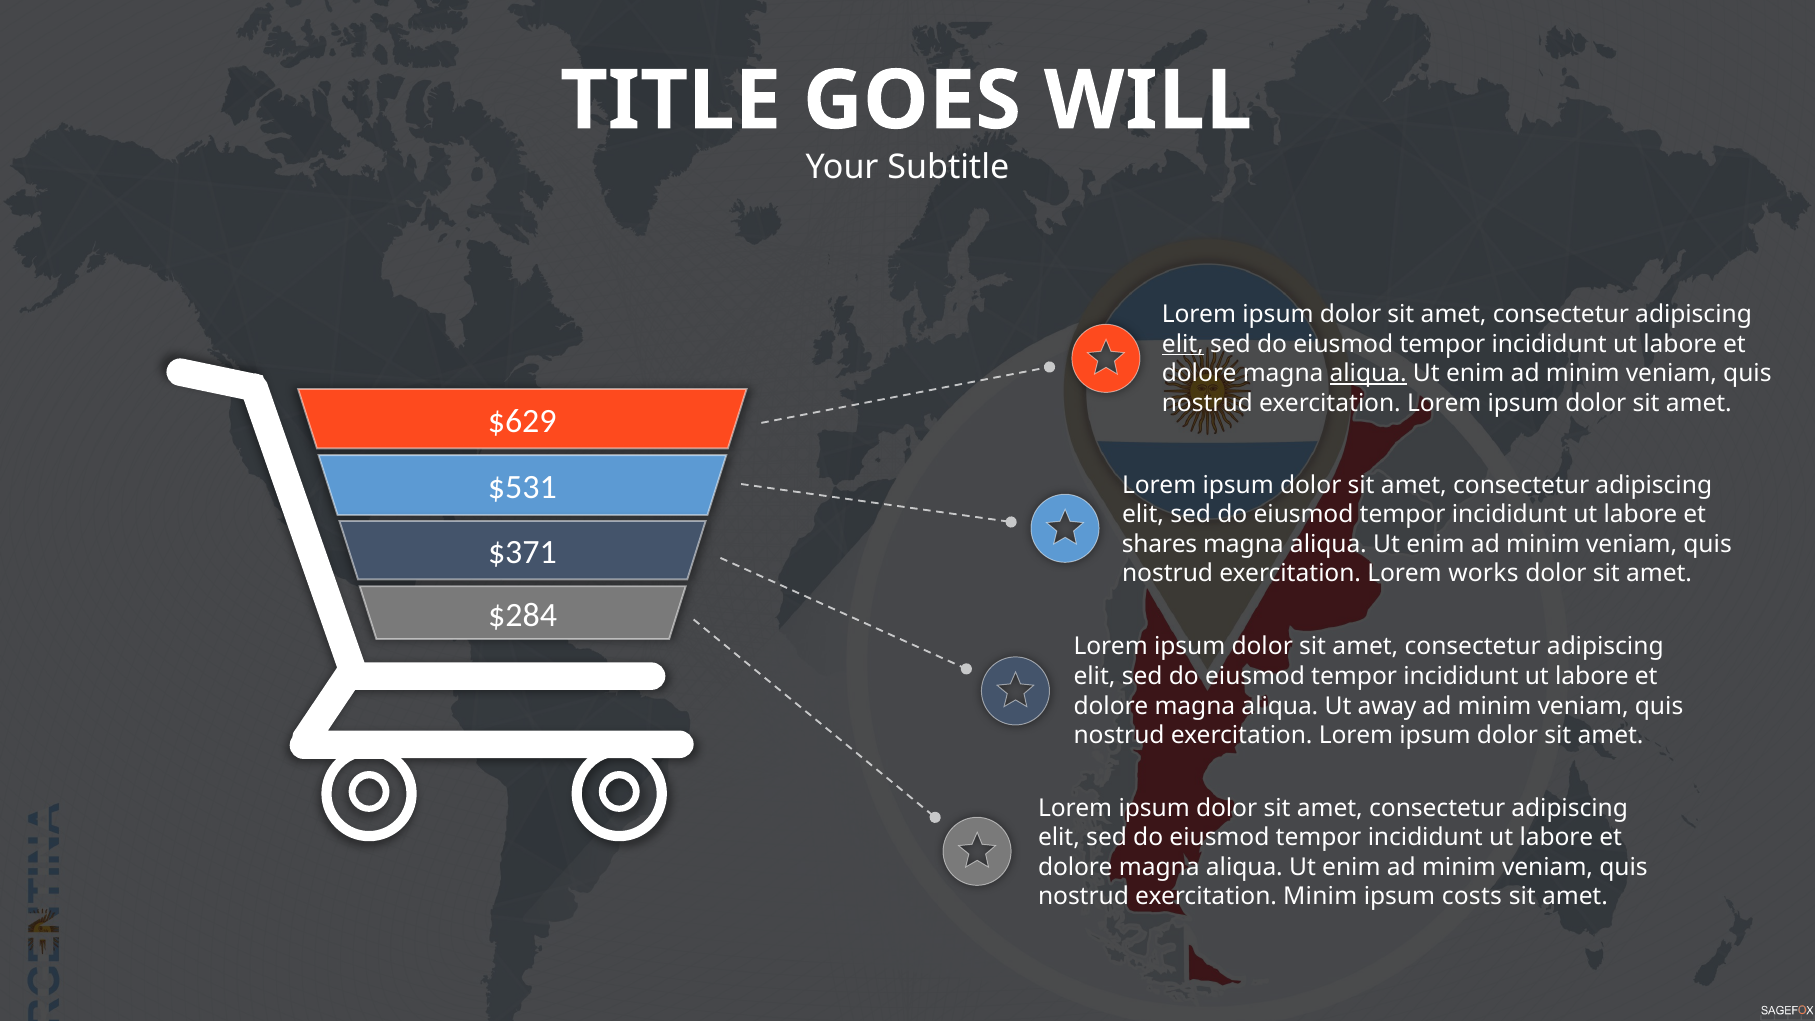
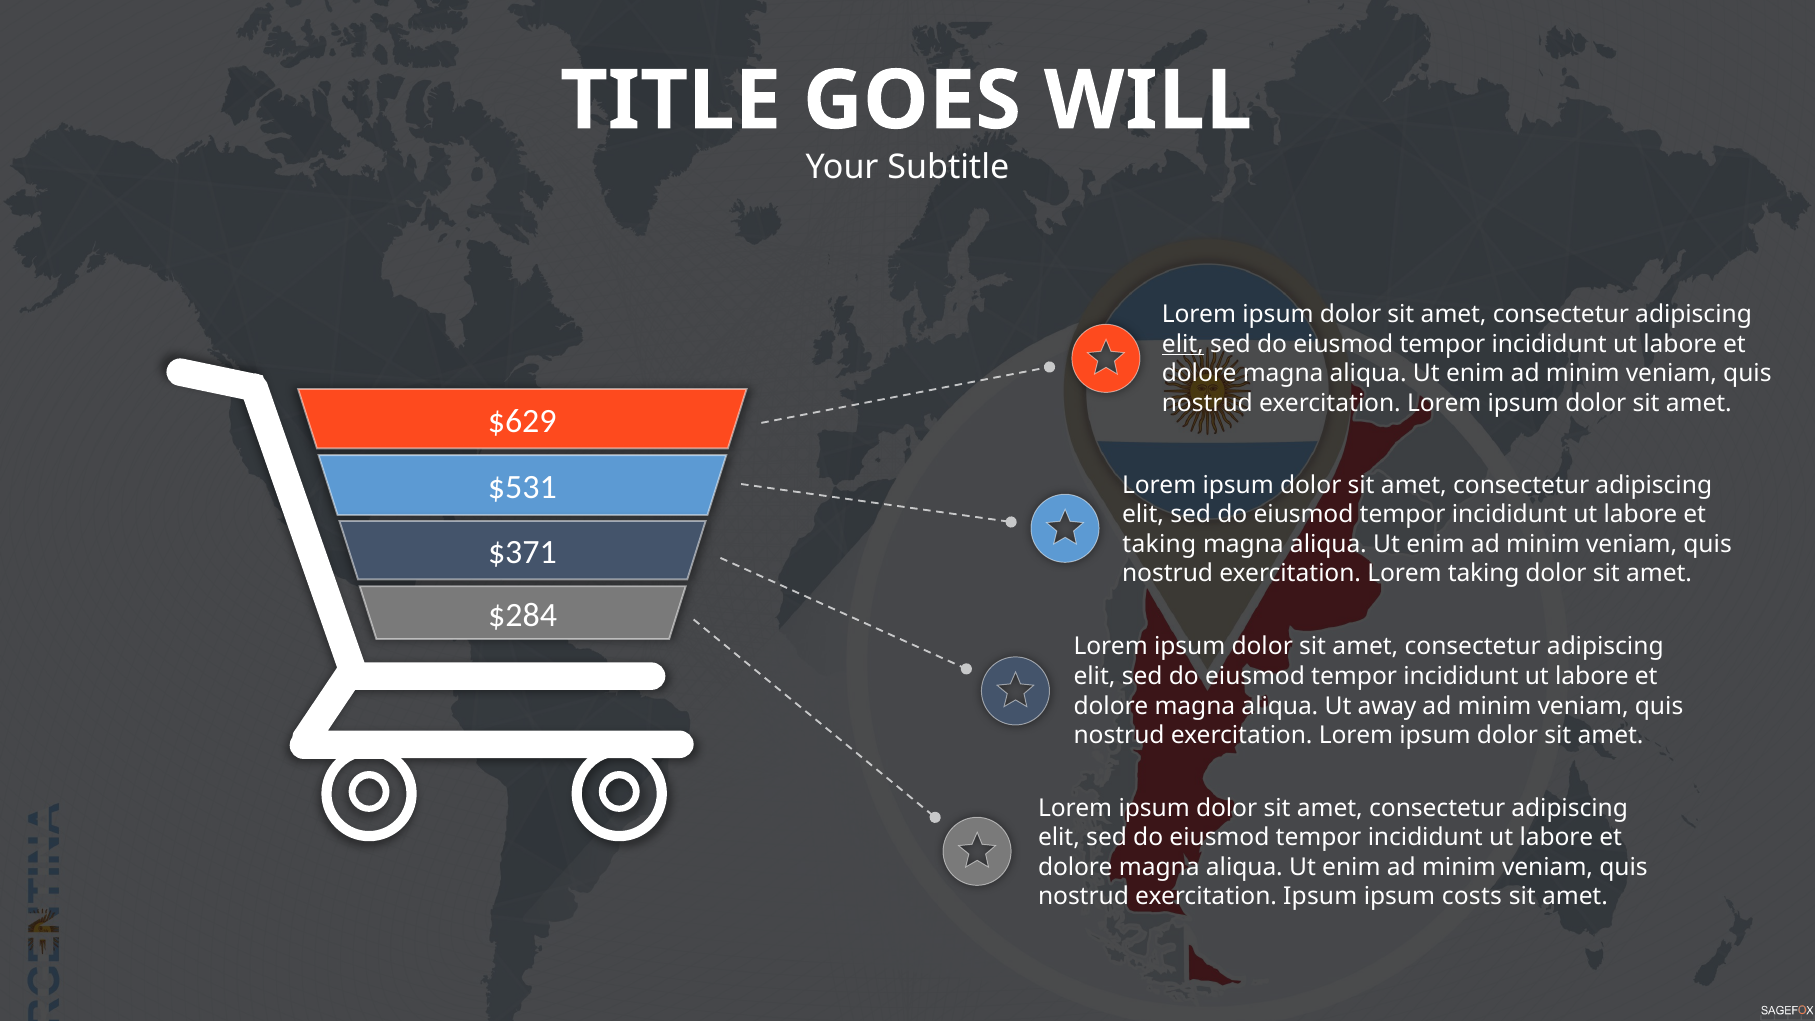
aliqua at (1368, 374) underline: present -> none
shares at (1160, 544): shares -> taking
Lorem works: works -> taking
exercitation Minim: Minim -> Ipsum
